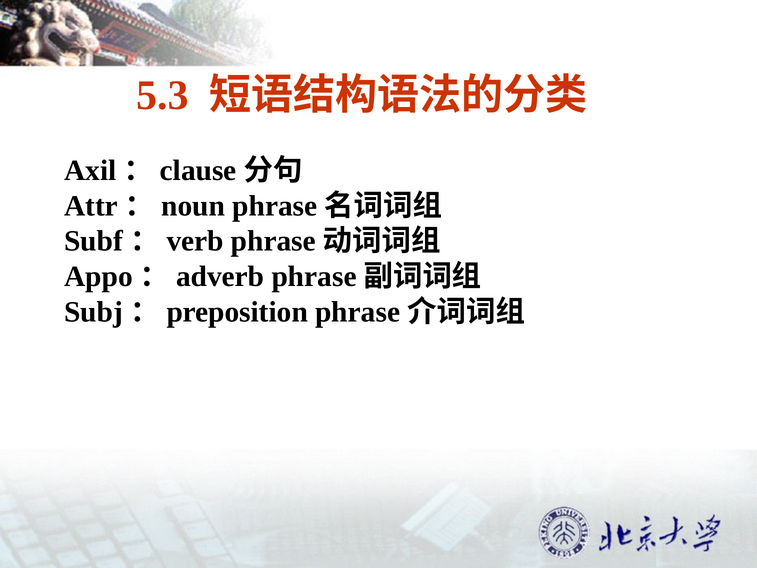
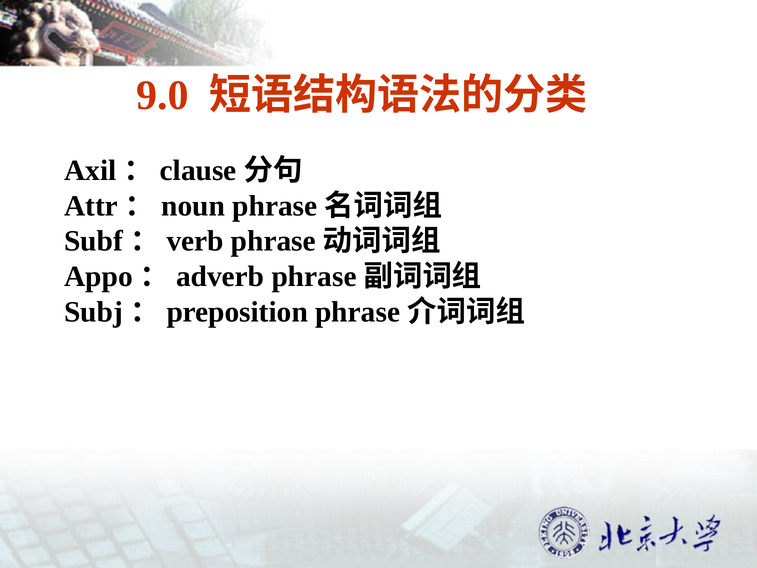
5.3: 5.3 -> 9.0
